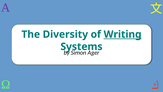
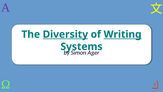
Diversity underline: none -> present
